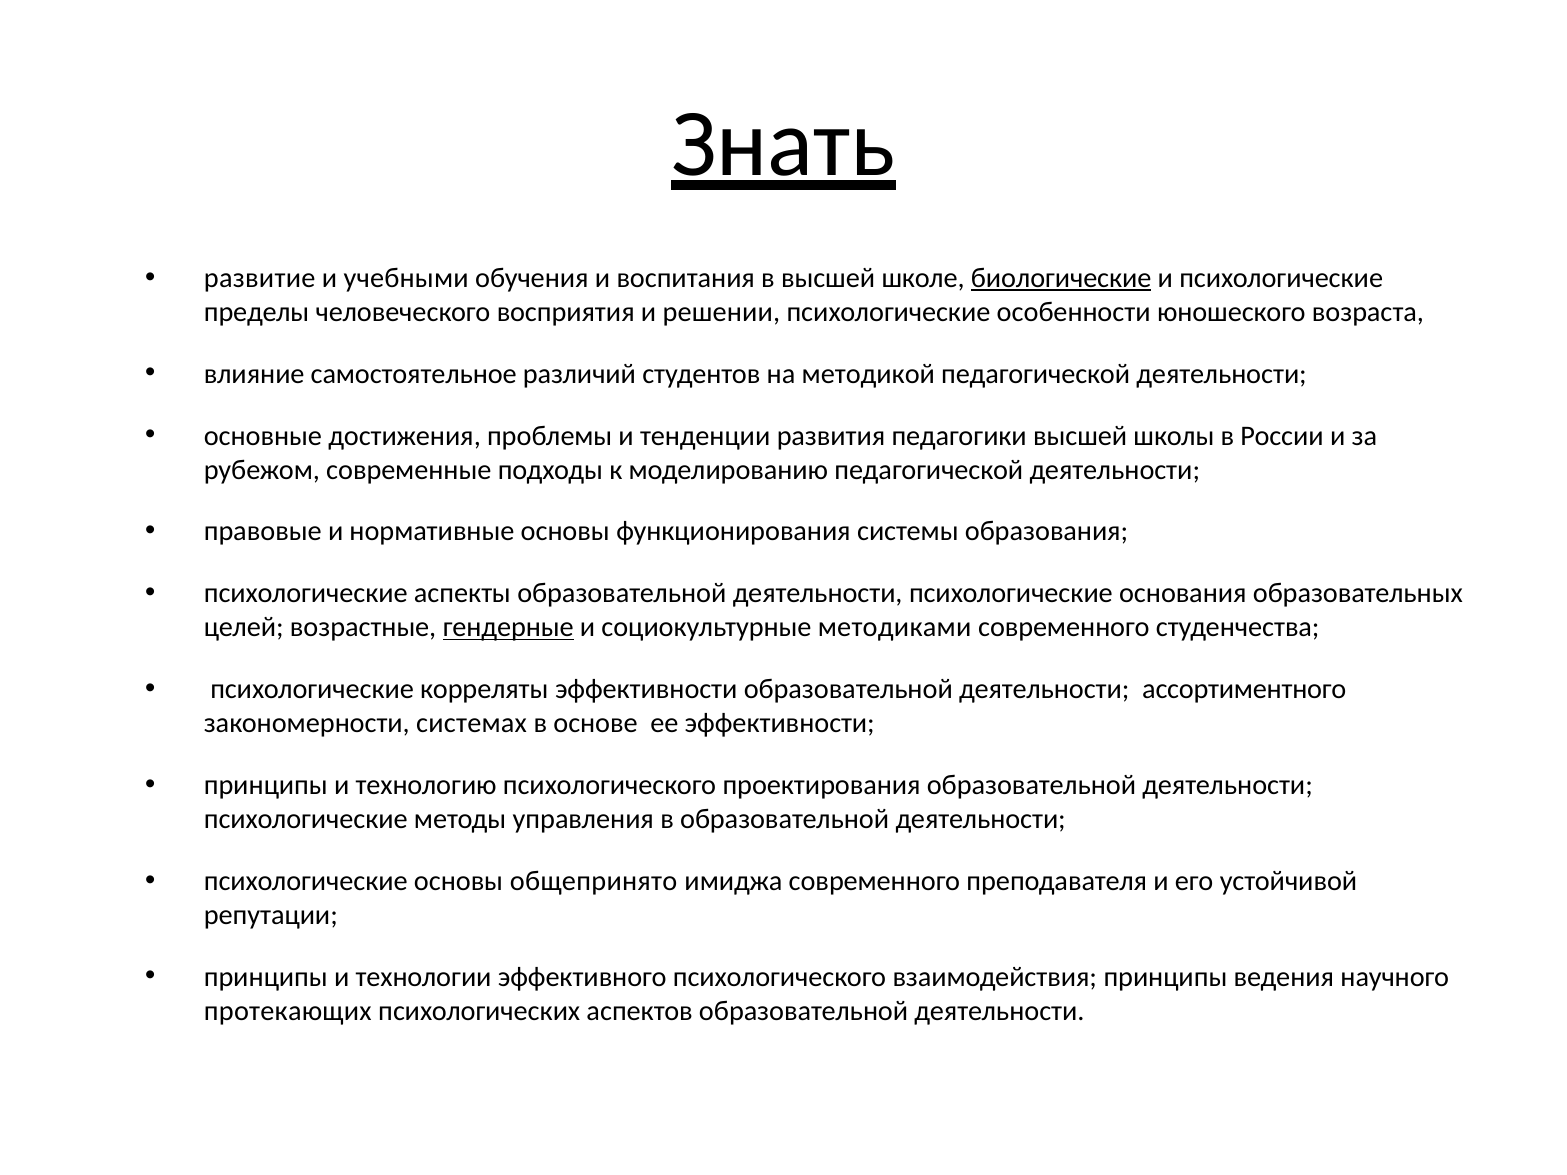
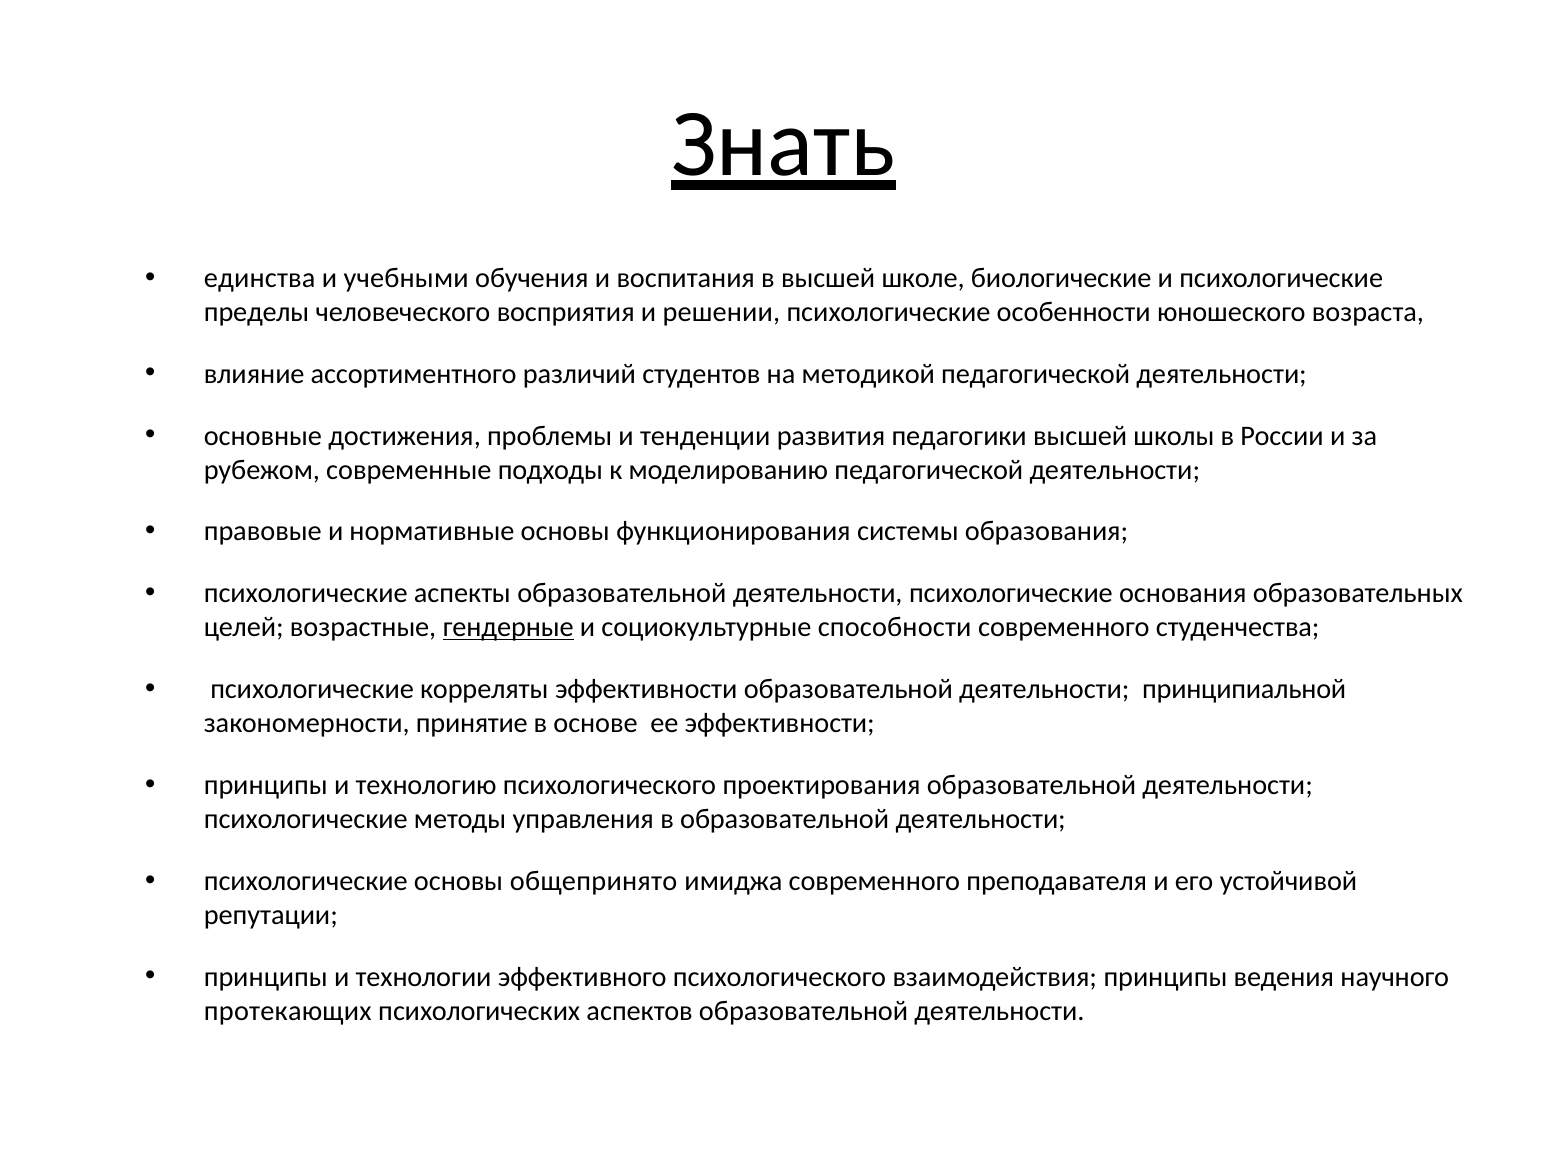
развитие: развитие -> единства
биологические underline: present -> none
самостоятельное: самостоятельное -> ассортиментного
методиками: методиками -> способности
ассортиментного: ассортиментного -> принципиальной
системах: системах -> принятие
